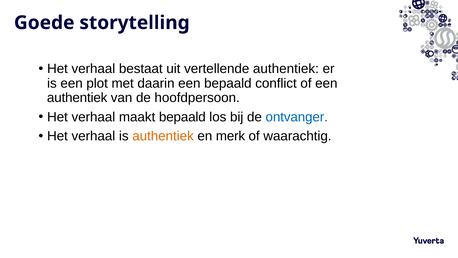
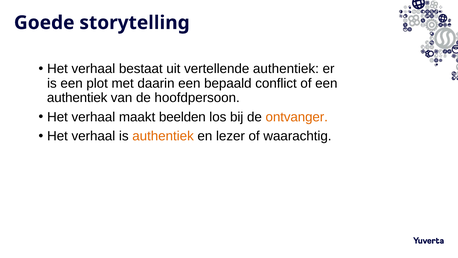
maakt bepaald: bepaald -> beelden
ontvanger colour: blue -> orange
merk: merk -> lezer
